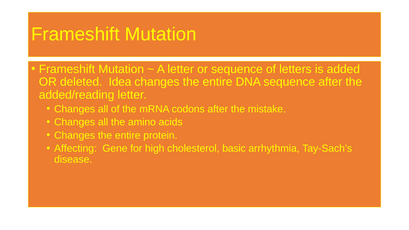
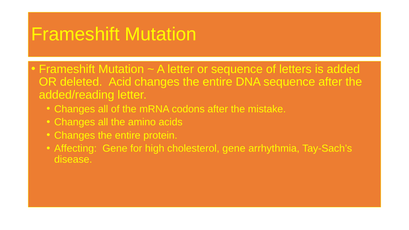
Idea: Idea -> Acid
cholesterol basic: basic -> gene
